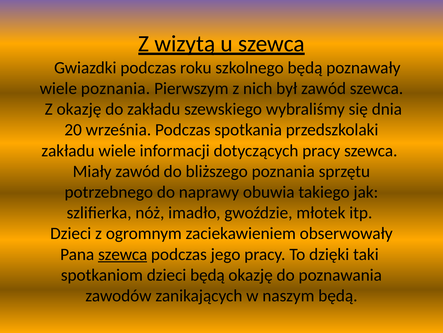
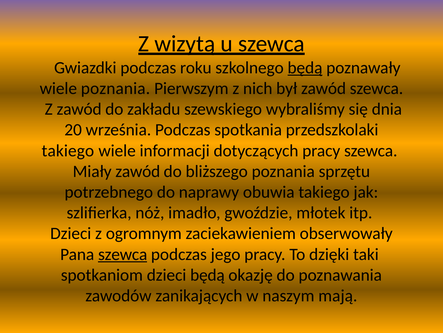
będą at (305, 68) underline: none -> present
Z okazję: okazję -> zawód
zakładu at (68, 150): zakładu -> takiego
naszym będą: będą -> mają
